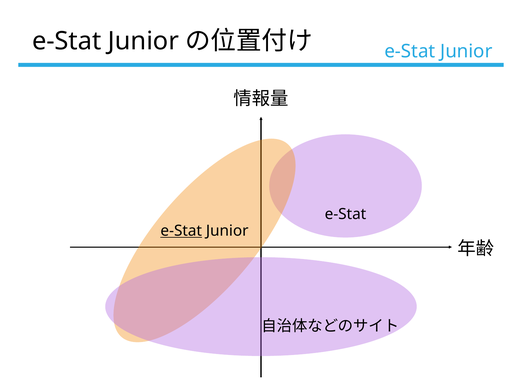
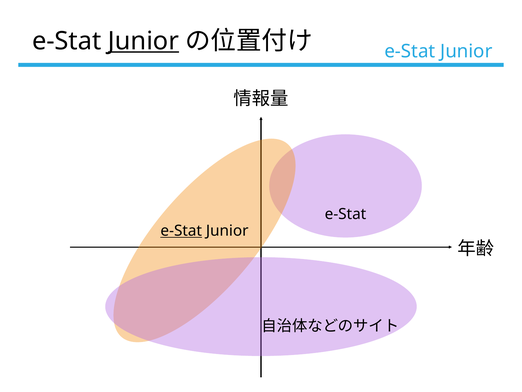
Junior at (143, 41) underline: none -> present
